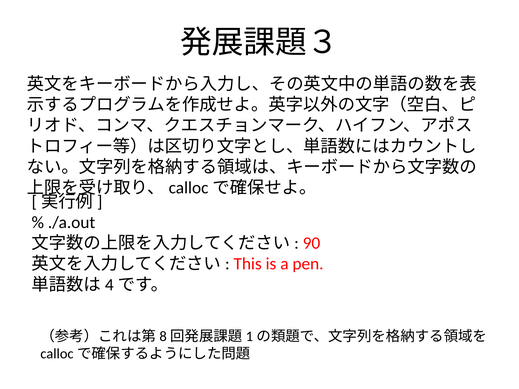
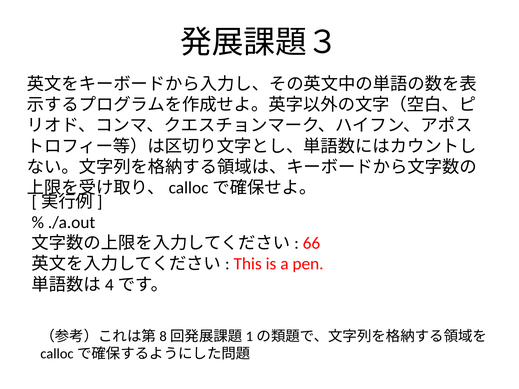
90: 90 -> 66
